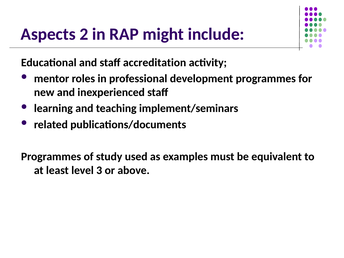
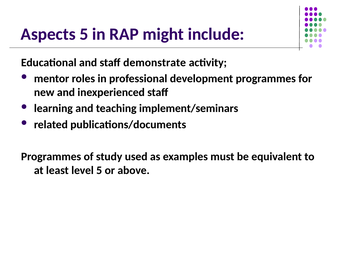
Aspects 2: 2 -> 5
accreditation: accreditation -> demonstrate
level 3: 3 -> 5
